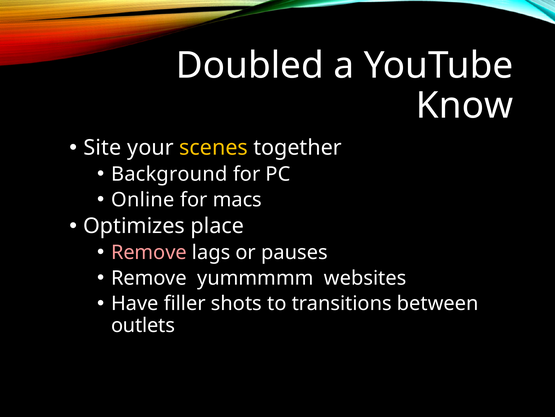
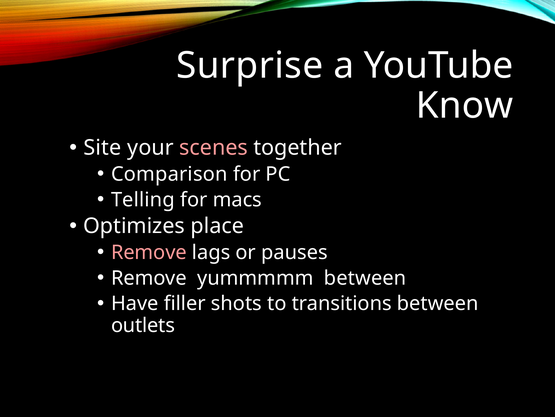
Doubled: Doubled -> Surprise
scenes colour: yellow -> pink
Background: Background -> Comparison
Online: Online -> Telling
yummmmm websites: websites -> between
